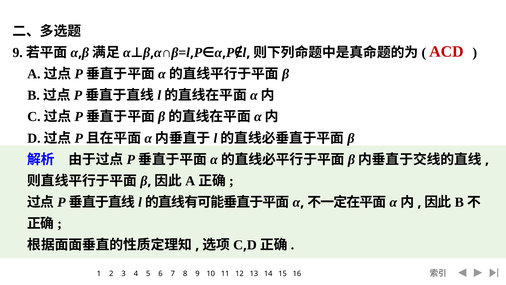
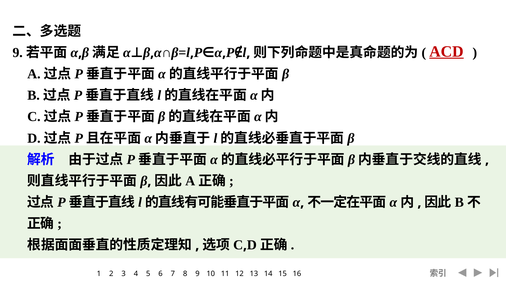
ACD underline: none -> present
